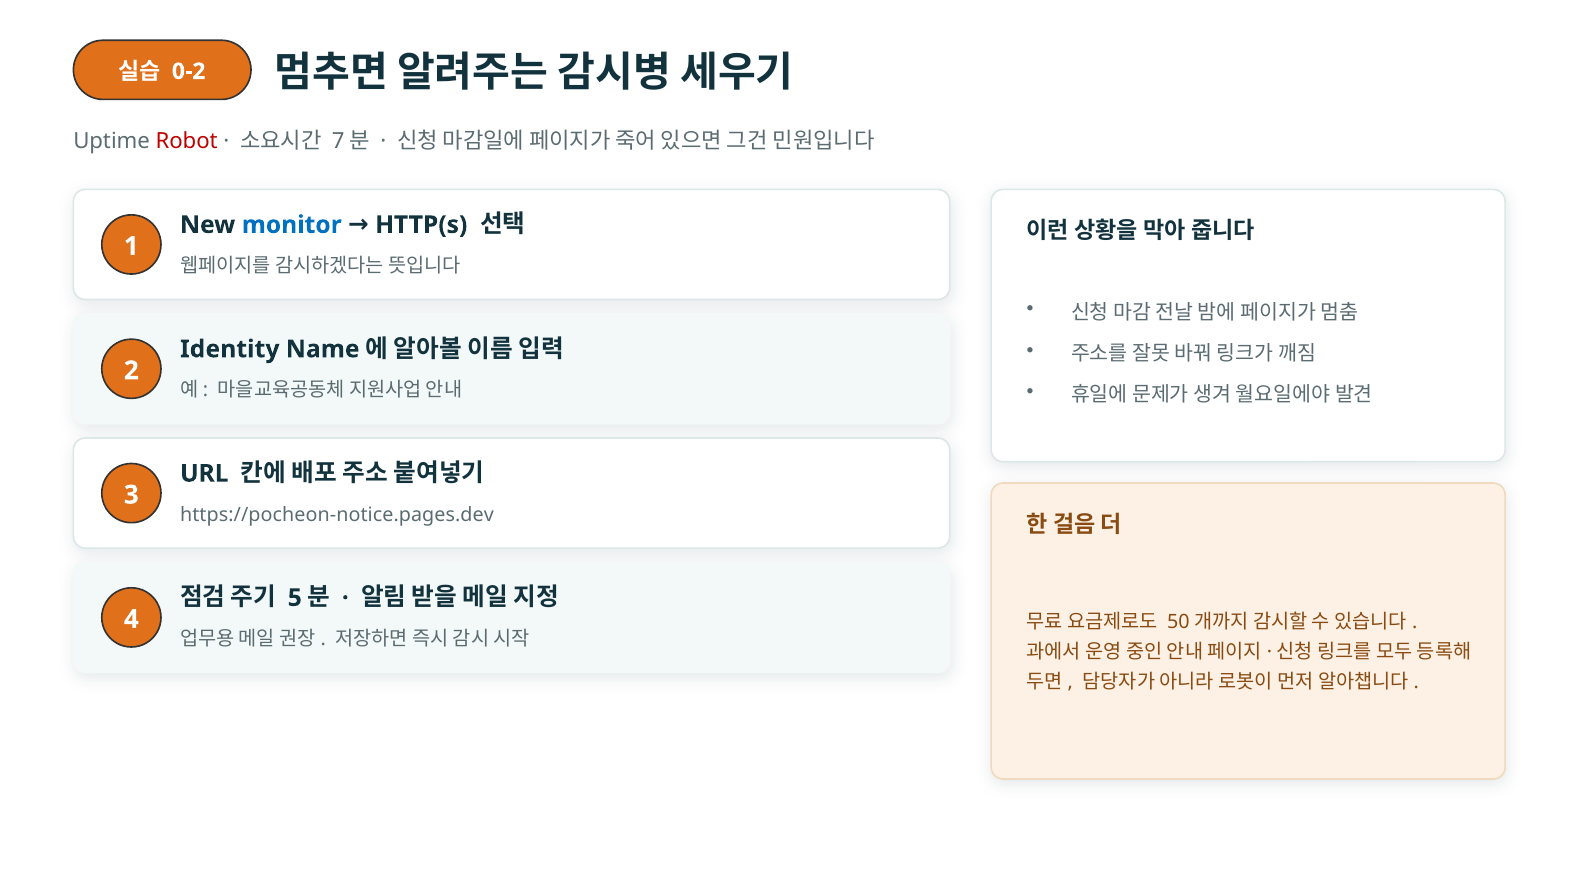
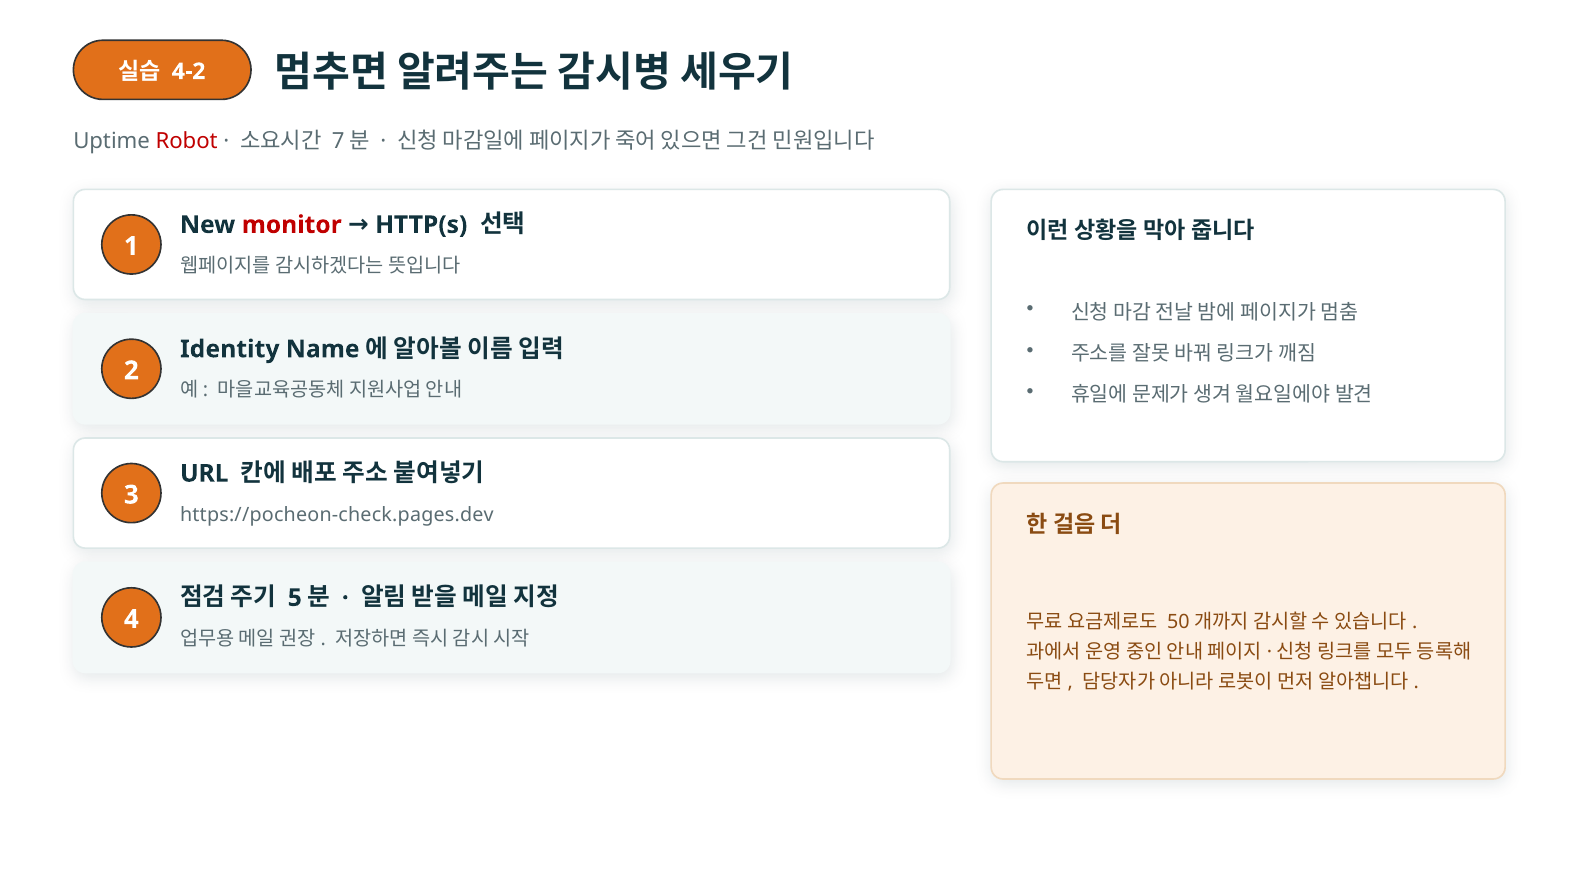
0-2: 0-2 -> 4-2
monitor colour: blue -> red
https://pocheon-notice.pages.dev: https://pocheon-notice.pages.dev -> https://pocheon-check.pages.dev
